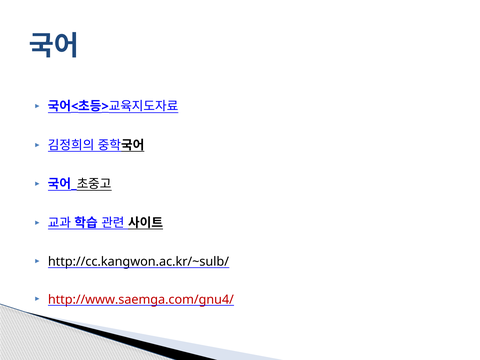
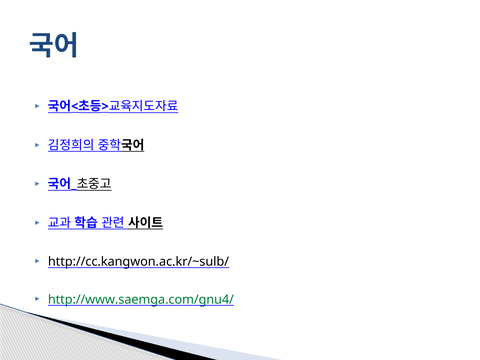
http://www.saemga.com/gnu4/ colour: red -> green
